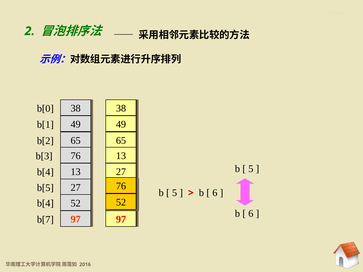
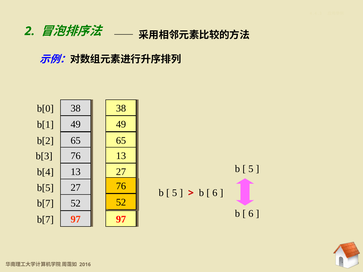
b[4 at (45, 204): b[4 -> b[7
